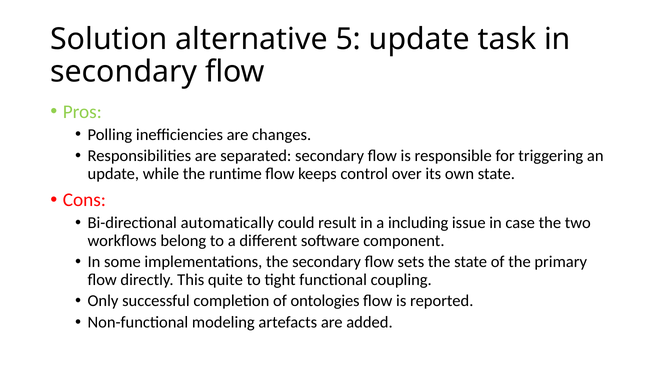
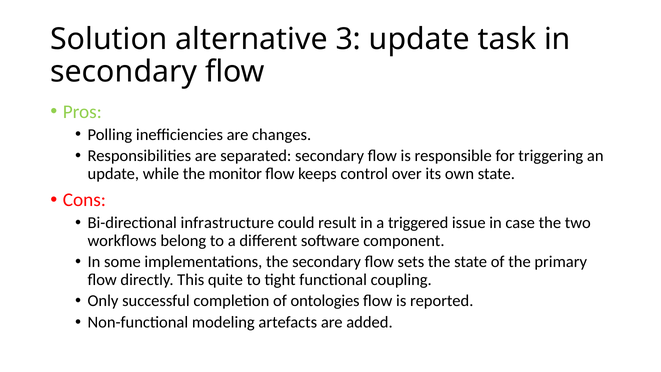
5: 5 -> 3
runtime: runtime -> monitor
automatically: automatically -> infrastructure
including: including -> triggered
